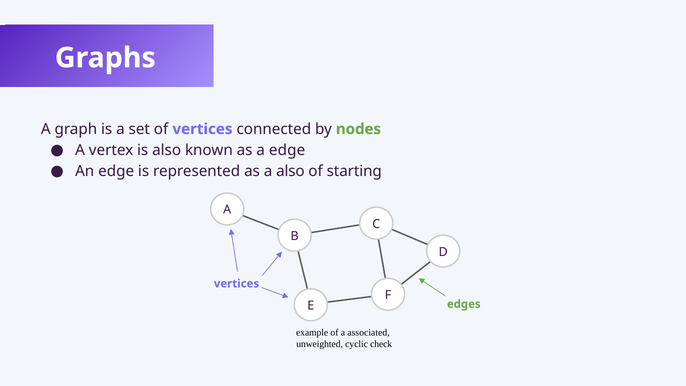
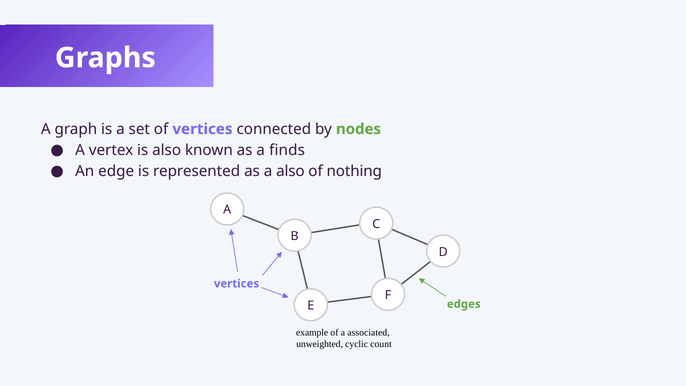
a edge: edge -> finds
starting: starting -> nothing
check: check -> count
